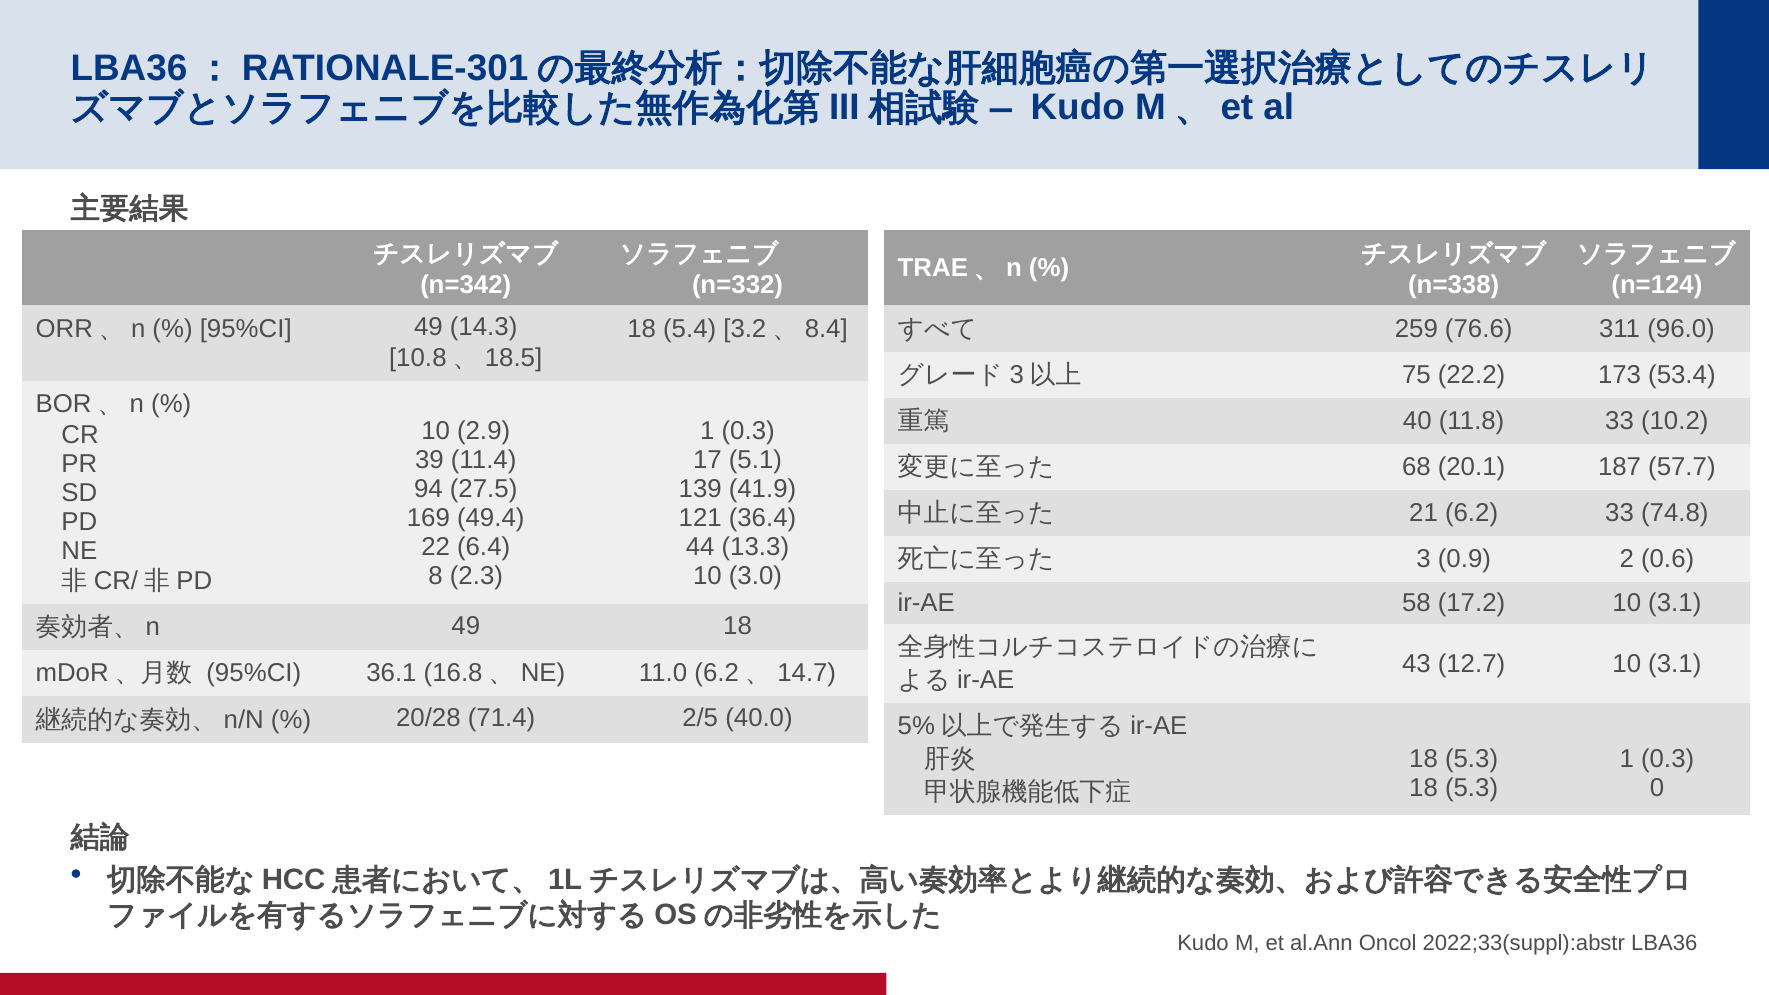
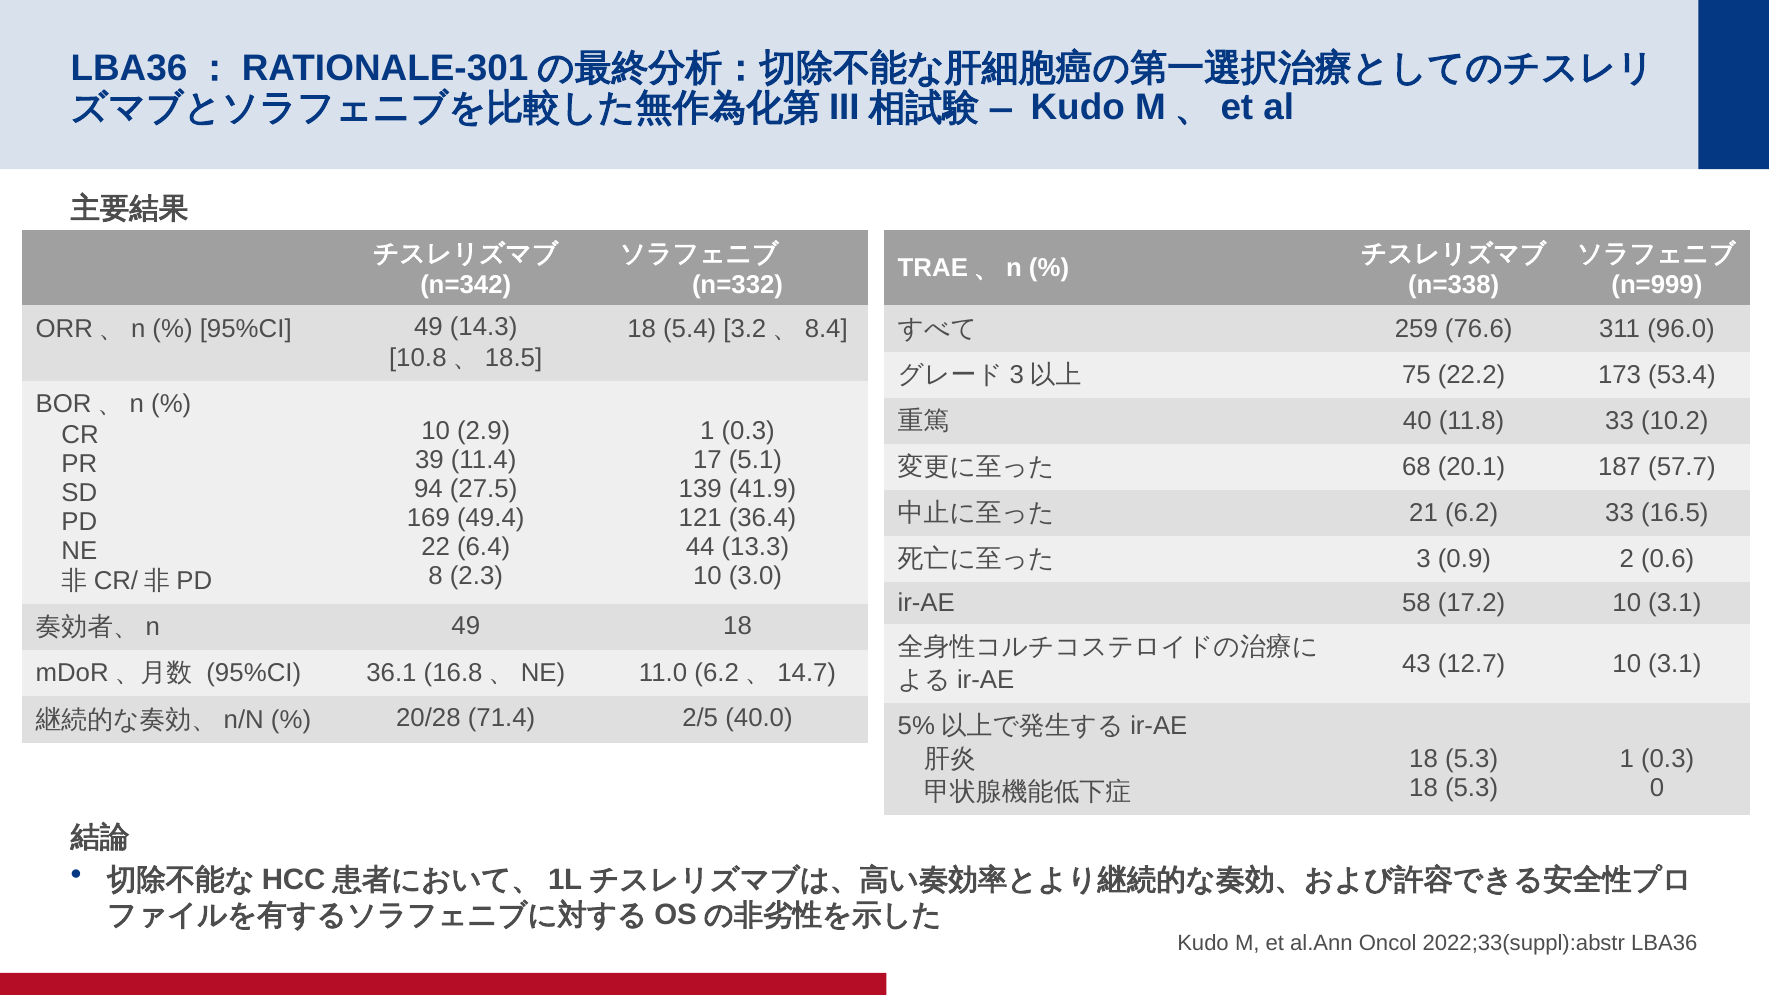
n=124: n=124 -> n=999
74.8: 74.8 -> 16.5
